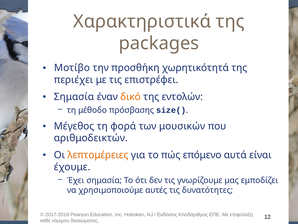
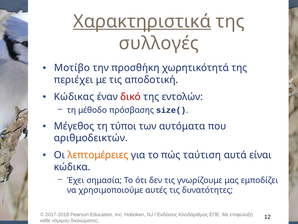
Χαρακτηριστικά underline: none -> present
packages: packages -> συλλογές
επιστρέφει: επιστρέφει -> αποδοτική
Σημασία at (74, 97): Σημασία -> Κώδικας
δικό colour: orange -> red
φορά: φορά -> τύποι
μουσικών: μουσικών -> αυτόματα
επόμενο: επόμενο -> ταύτιση
έχουμε: έχουμε -> κώδικα
